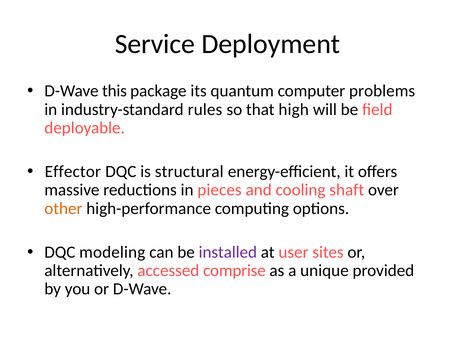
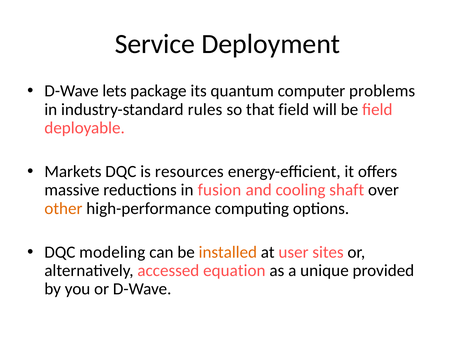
this: this -> lets
that high: high -> field
Effector: Effector -> Markets
structural: structural -> resources
pieces: pieces -> fusion
installed colour: purple -> orange
comprise: comprise -> equation
